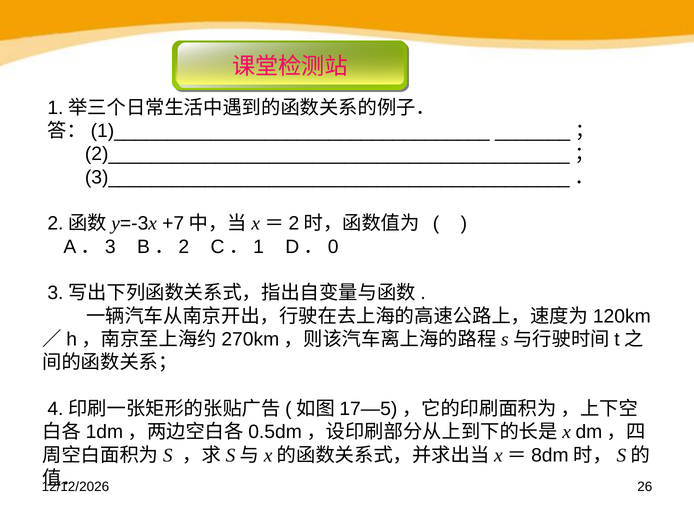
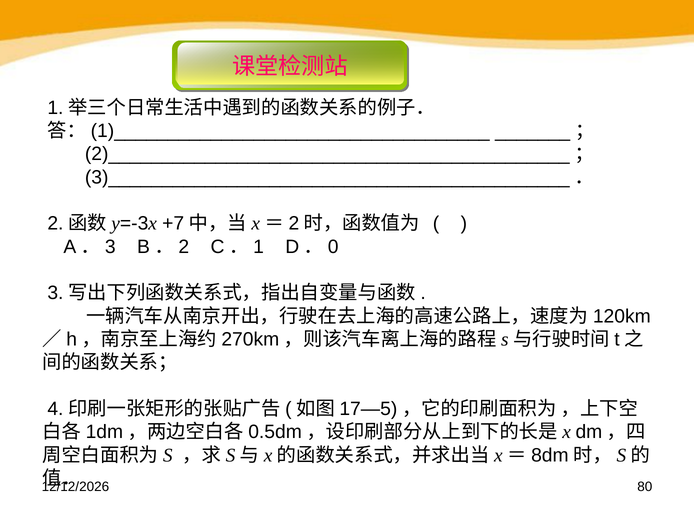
26: 26 -> 80
